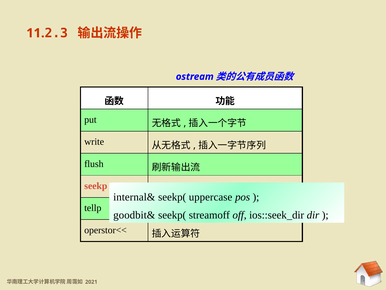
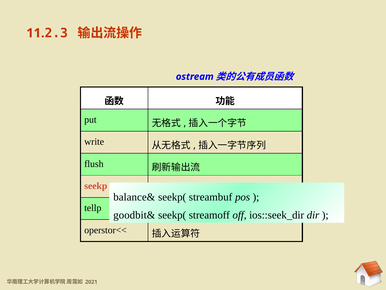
internal&: internal& -> balance&
uppercase: uppercase -> streambuf
